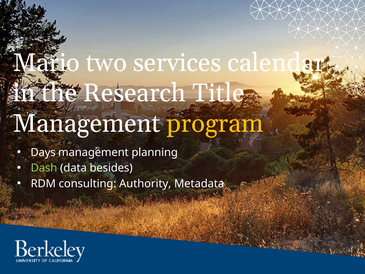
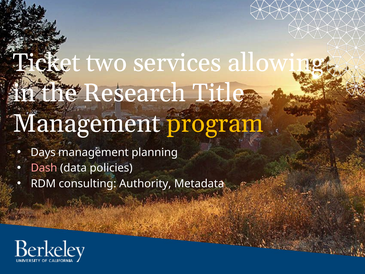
Mario: Mario -> Ticket
calendar: calendar -> allowing
Dash colour: light green -> pink
besides: besides -> policies
